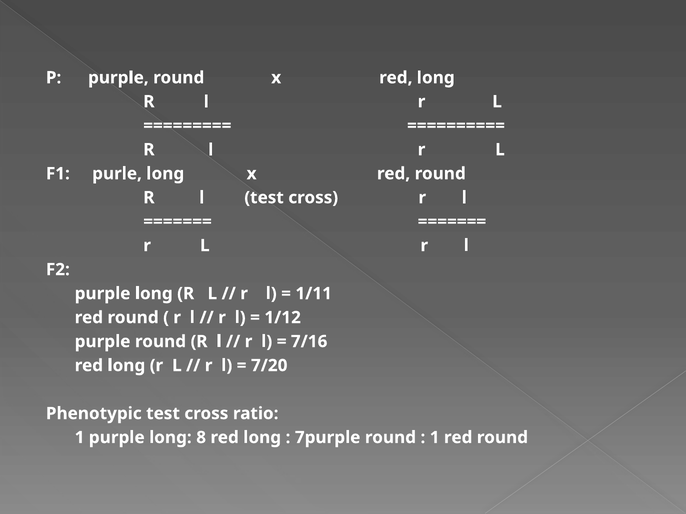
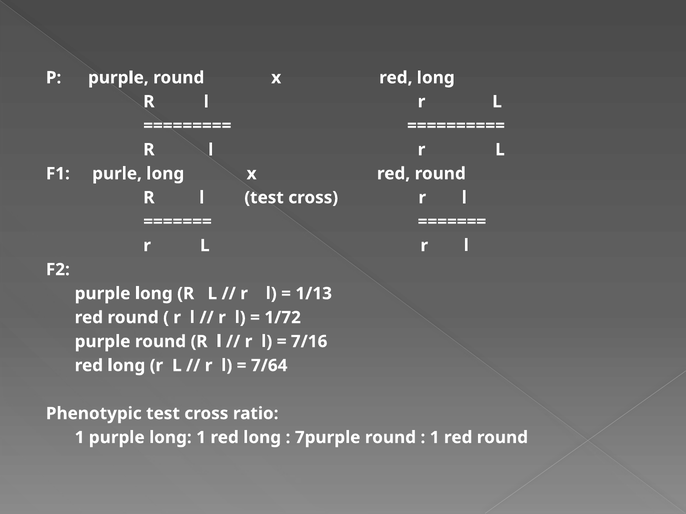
1/11: 1/11 -> 1/13
1/12: 1/12 -> 1/72
7/20: 7/20 -> 7/64
long 8: 8 -> 1
